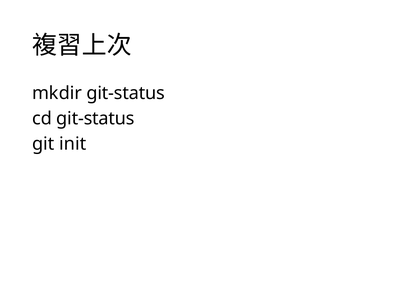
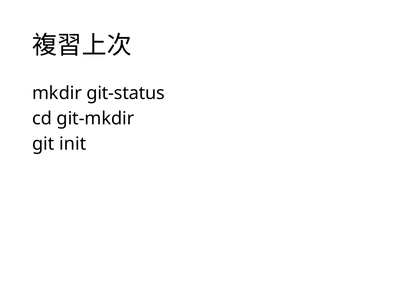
cd git-status: git-status -> git-mkdir
